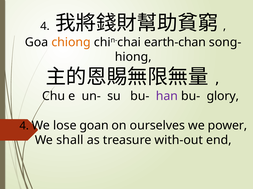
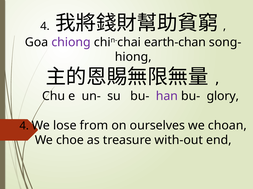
chiong colour: orange -> purple
goan: goan -> from
power: power -> choan
shall: shall -> choe
